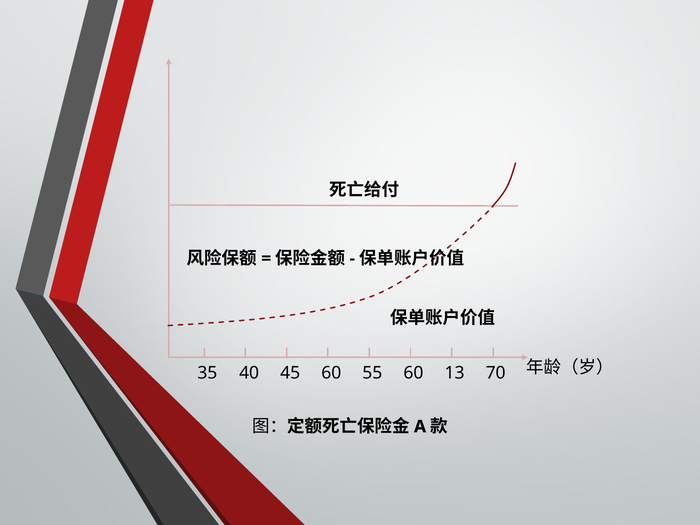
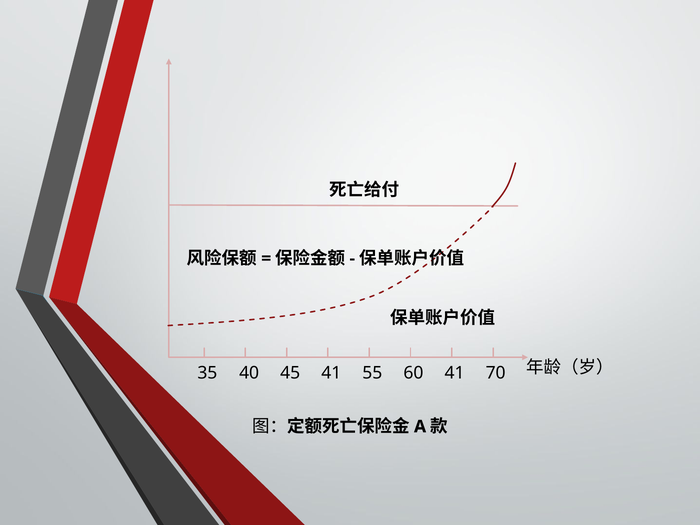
45 60: 60 -> 41
60 13: 13 -> 41
